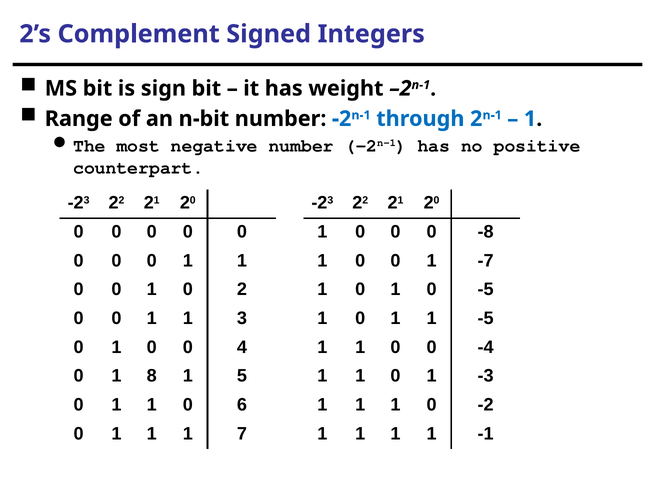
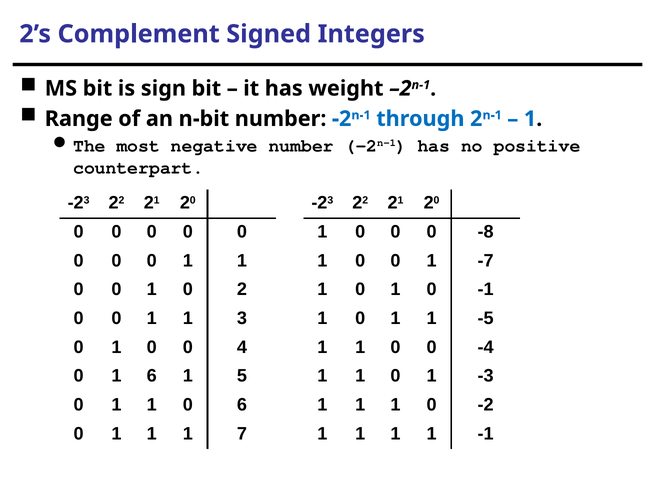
0 -5: -5 -> -1
1 8: 8 -> 6
